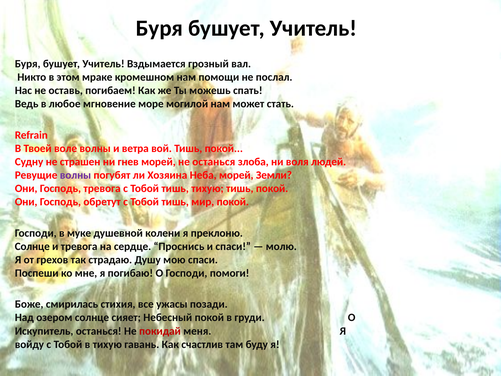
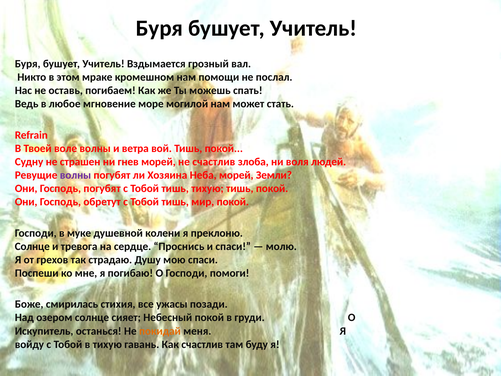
не останься: останься -> счастлив
Господь тревога: тревога -> погубят
покидай colour: red -> orange
